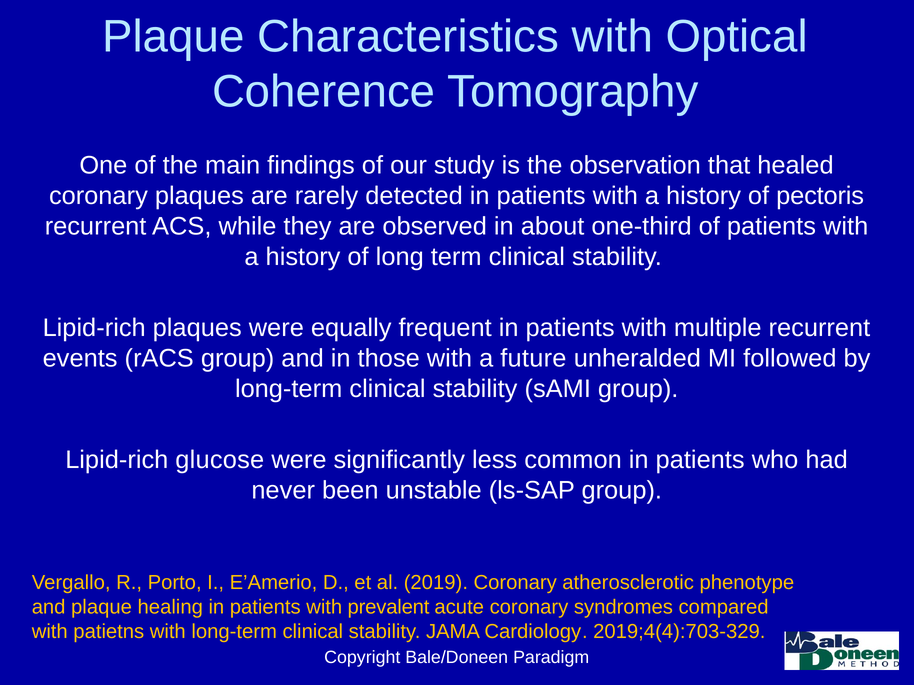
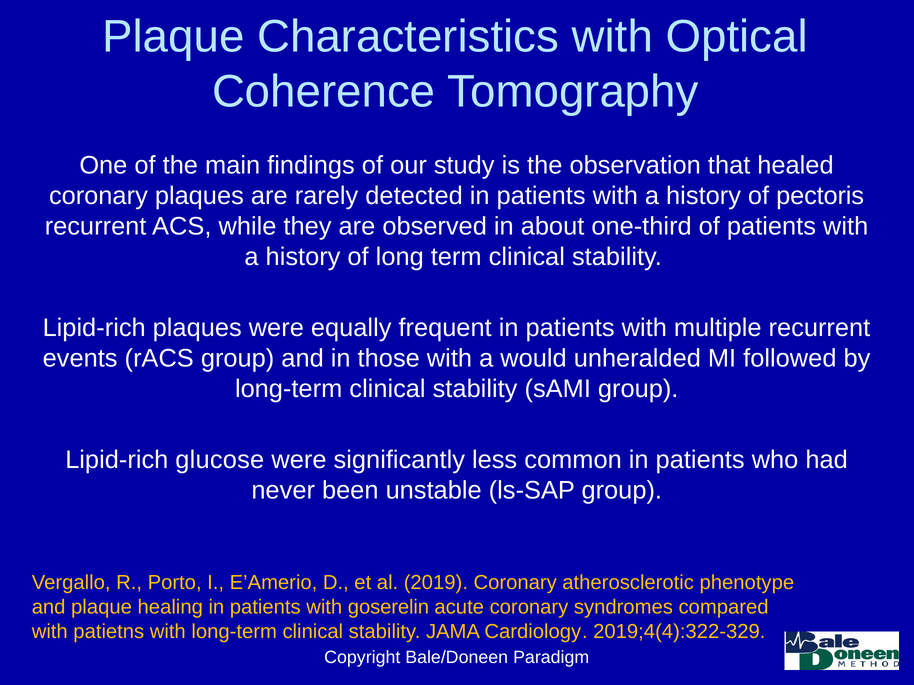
future: future -> would
prevalent: prevalent -> goserelin
2019;4(4):703-329: 2019;4(4):703-329 -> 2019;4(4):322-329
